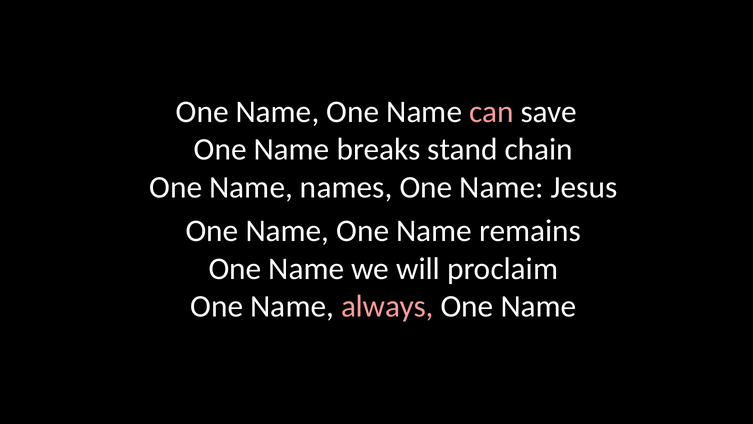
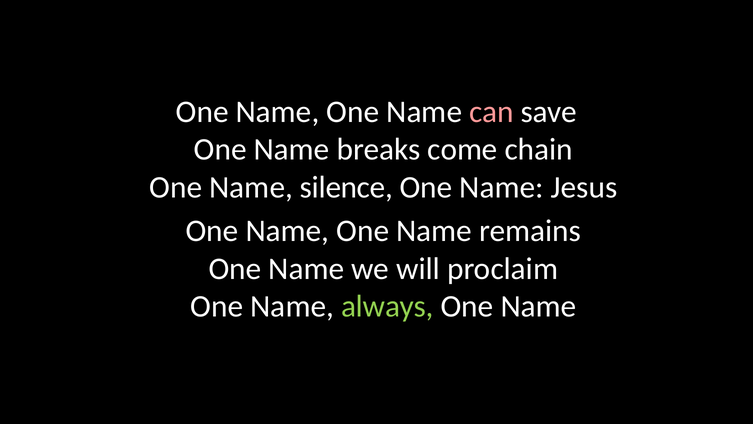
stand: stand -> come
names: names -> silence
always colour: pink -> light green
